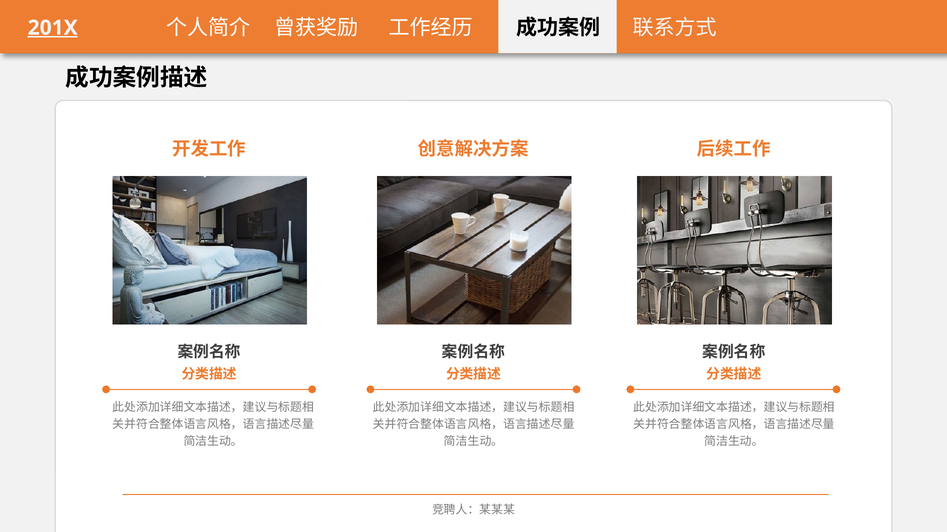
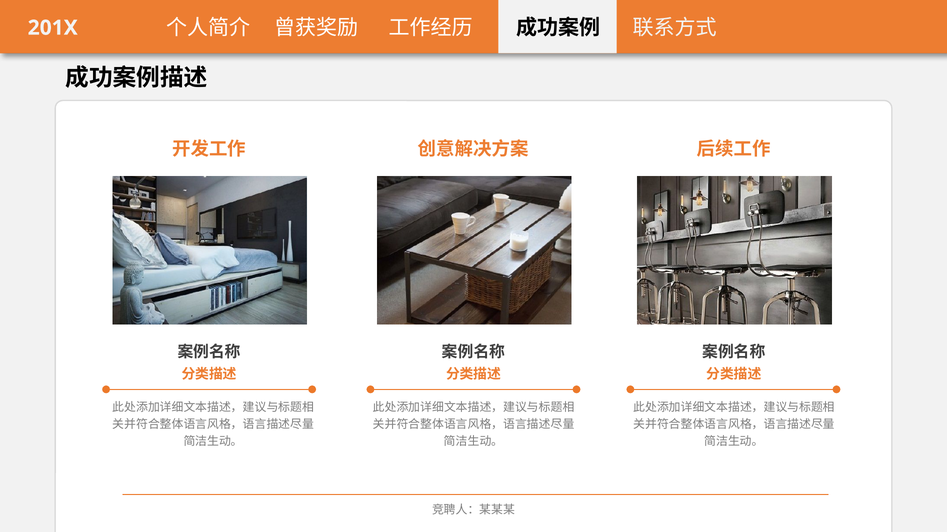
201X underline: present -> none
